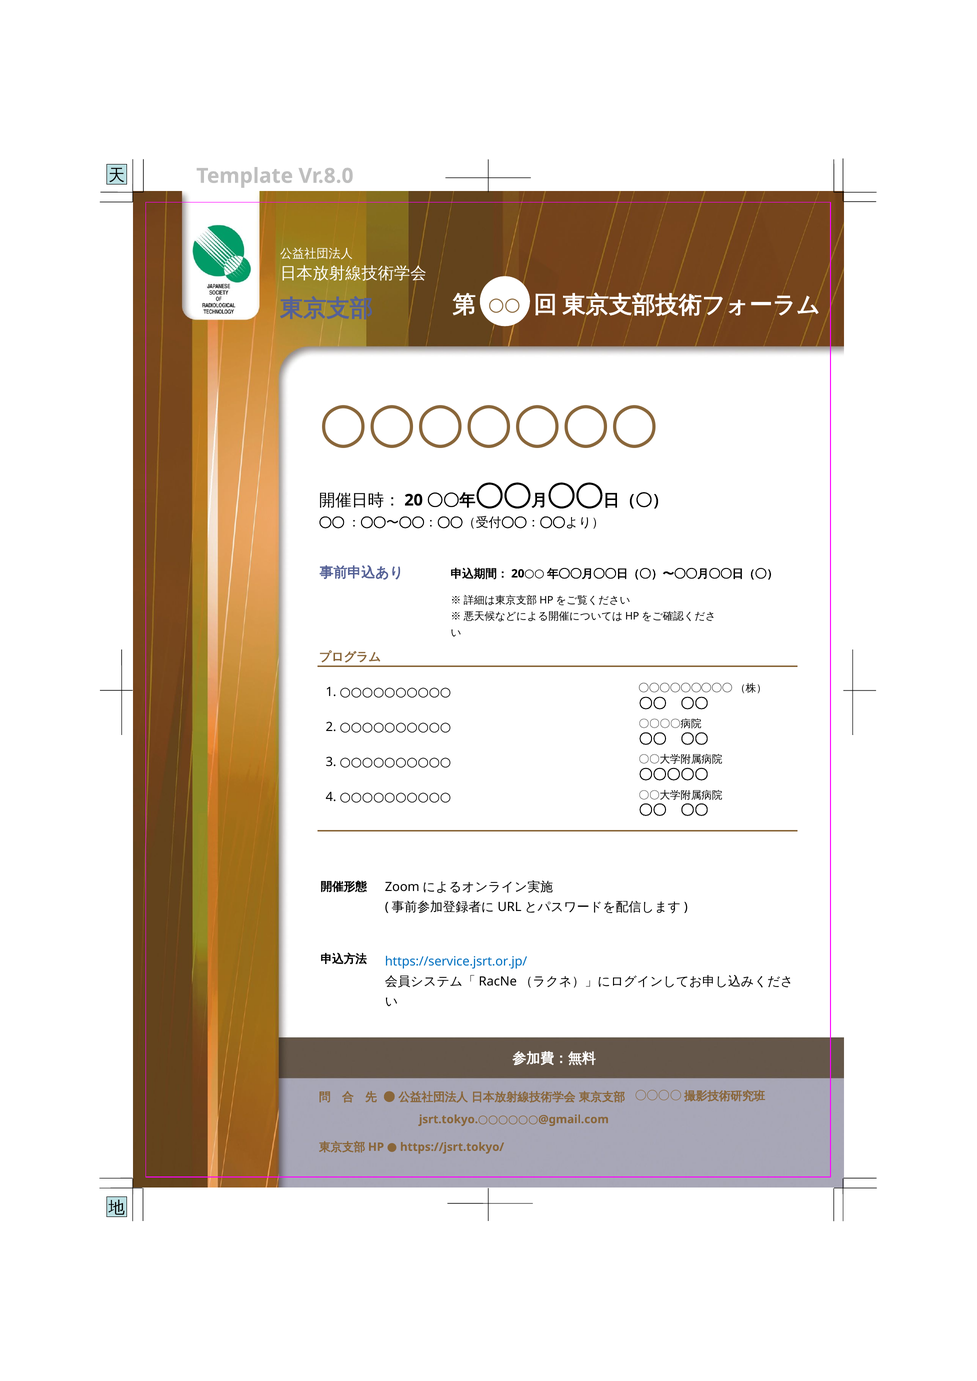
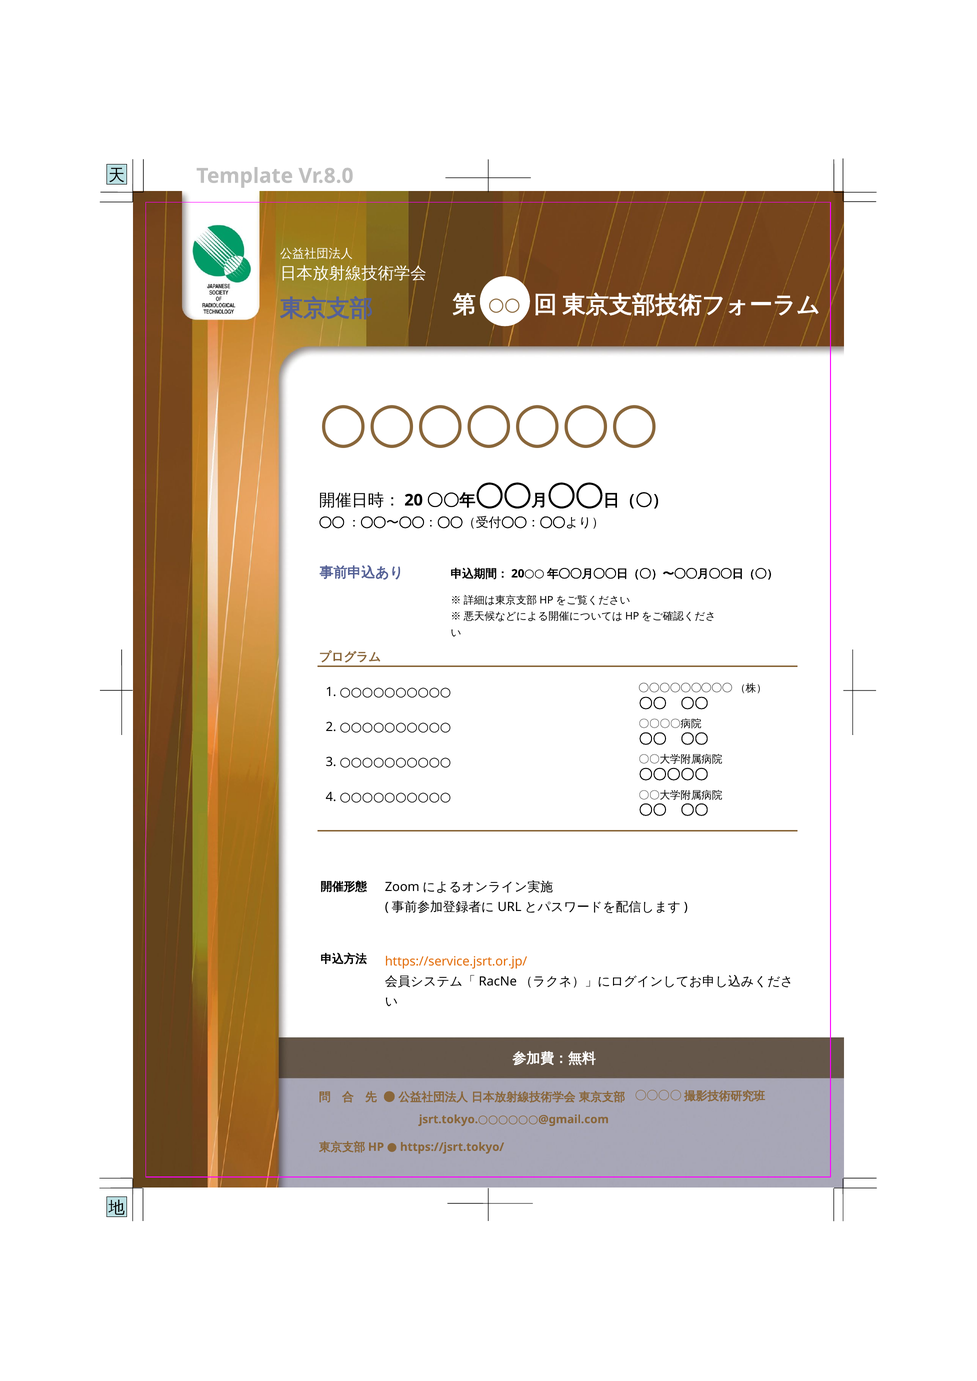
https://service.jsrt.or.jp/ colour: blue -> orange
